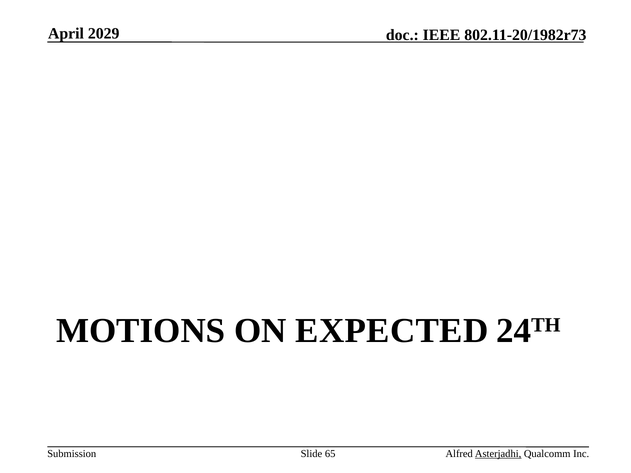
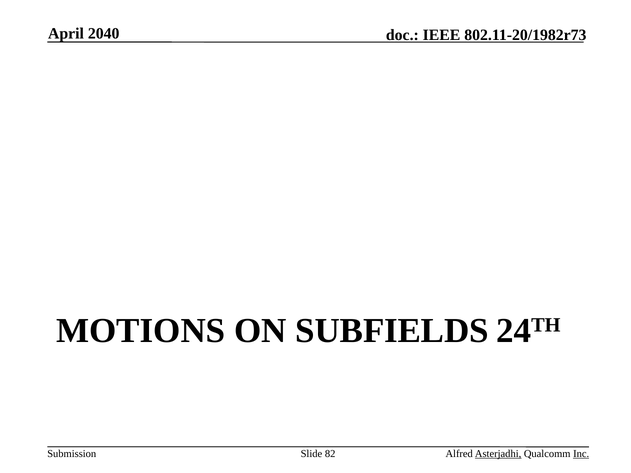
2029: 2029 -> 2040
EXPECTED: EXPECTED -> SUBFIELDS
65: 65 -> 82
Inc underline: none -> present
